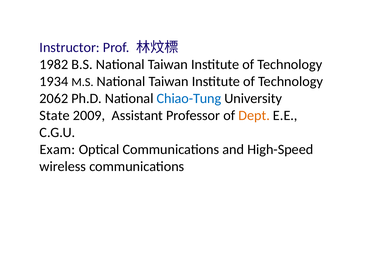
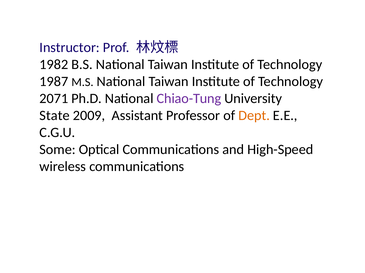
1934: 1934 -> 1987
2062: 2062 -> 2071
Chiao-Tung colour: blue -> purple
Exam: Exam -> Some
